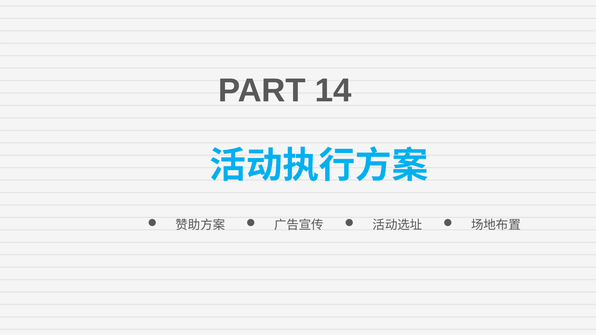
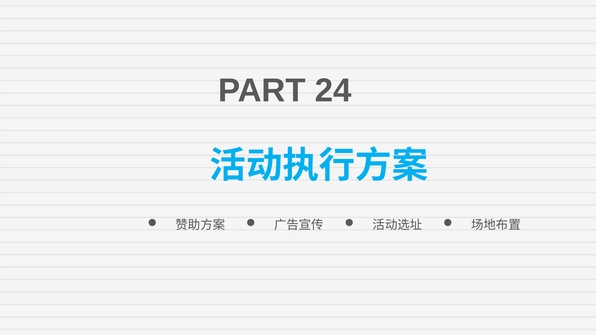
14: 14 -> 24
